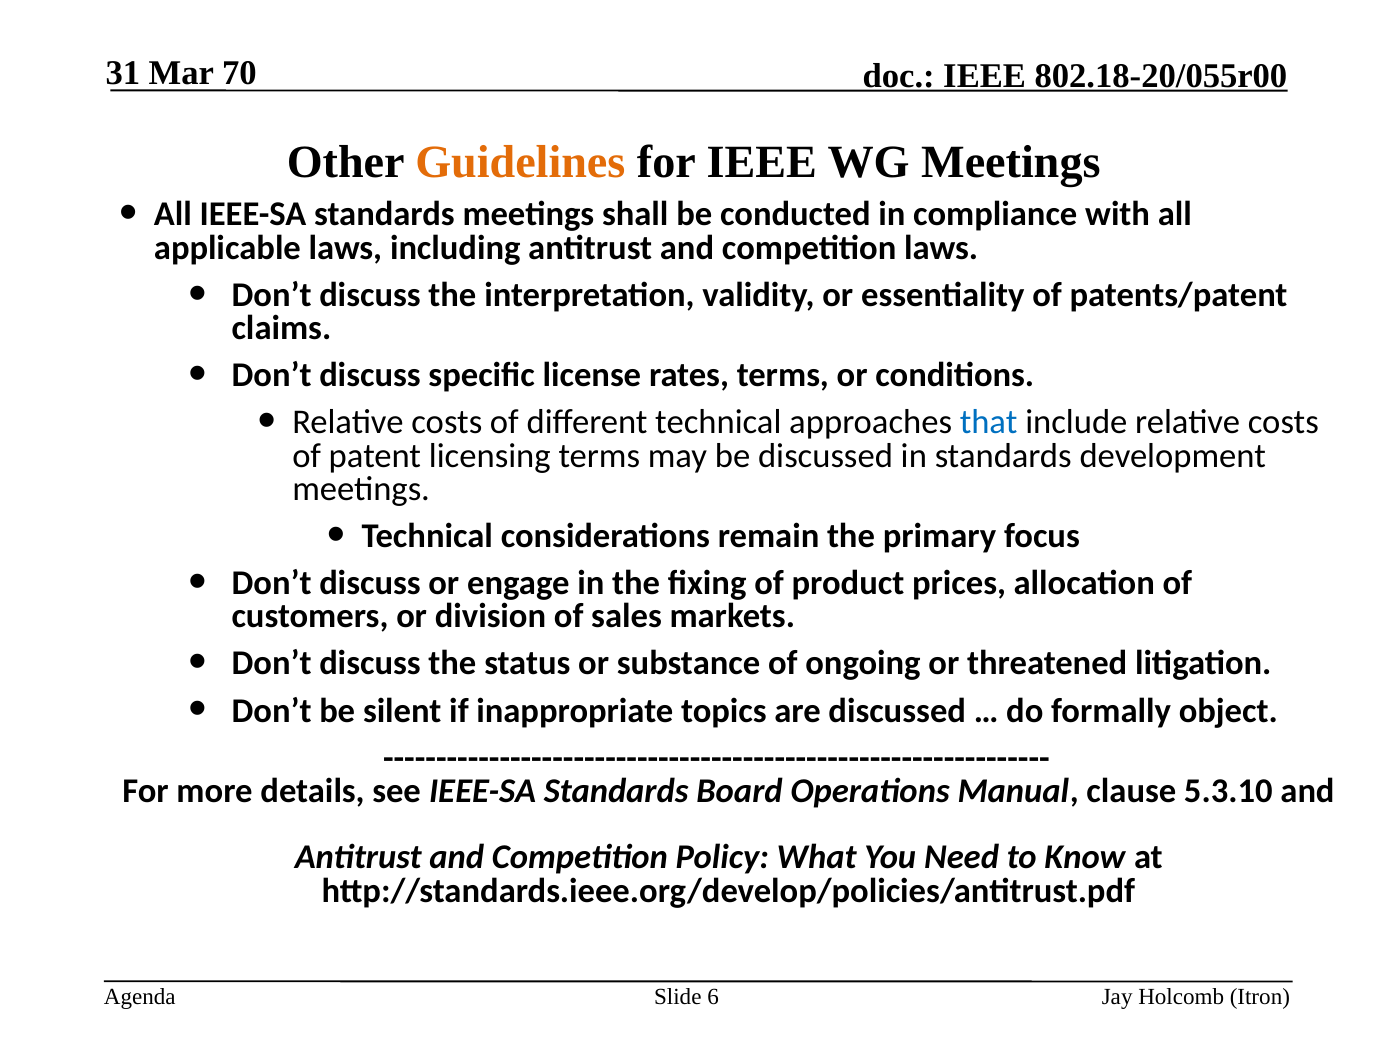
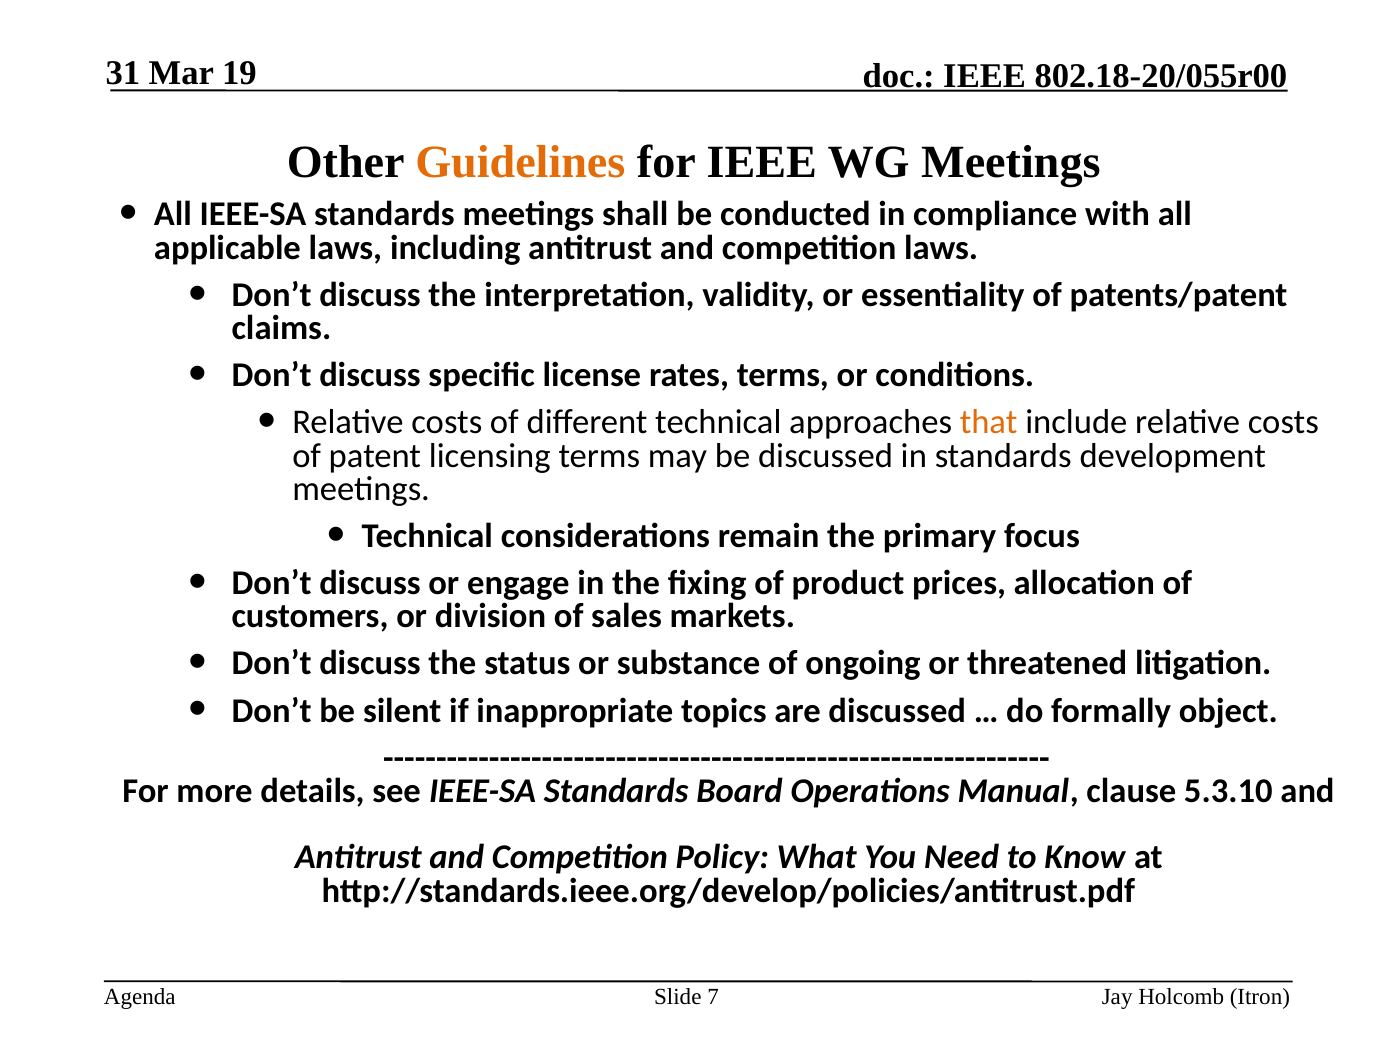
70: 70 -> 19
that colour: blue -> orange
6: 6 -> 7
